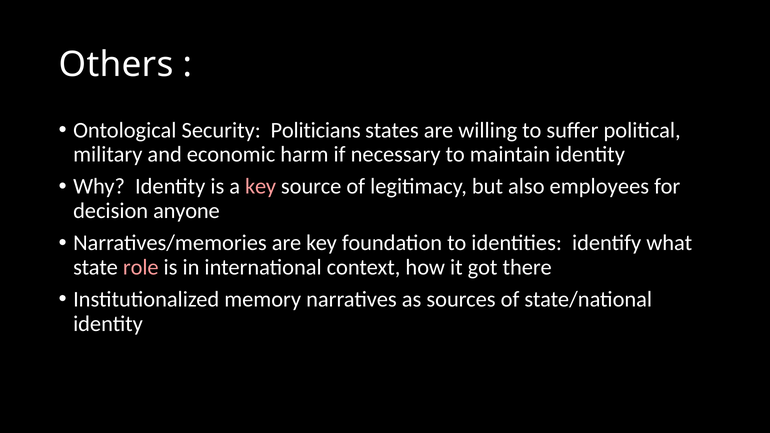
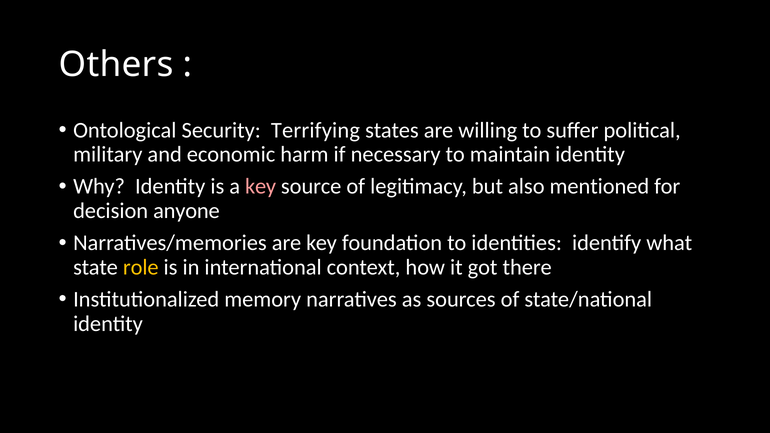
Politicians: Politicians -> Terrifying
employees: employees -> mentioned
role colour: pink -> yellow
